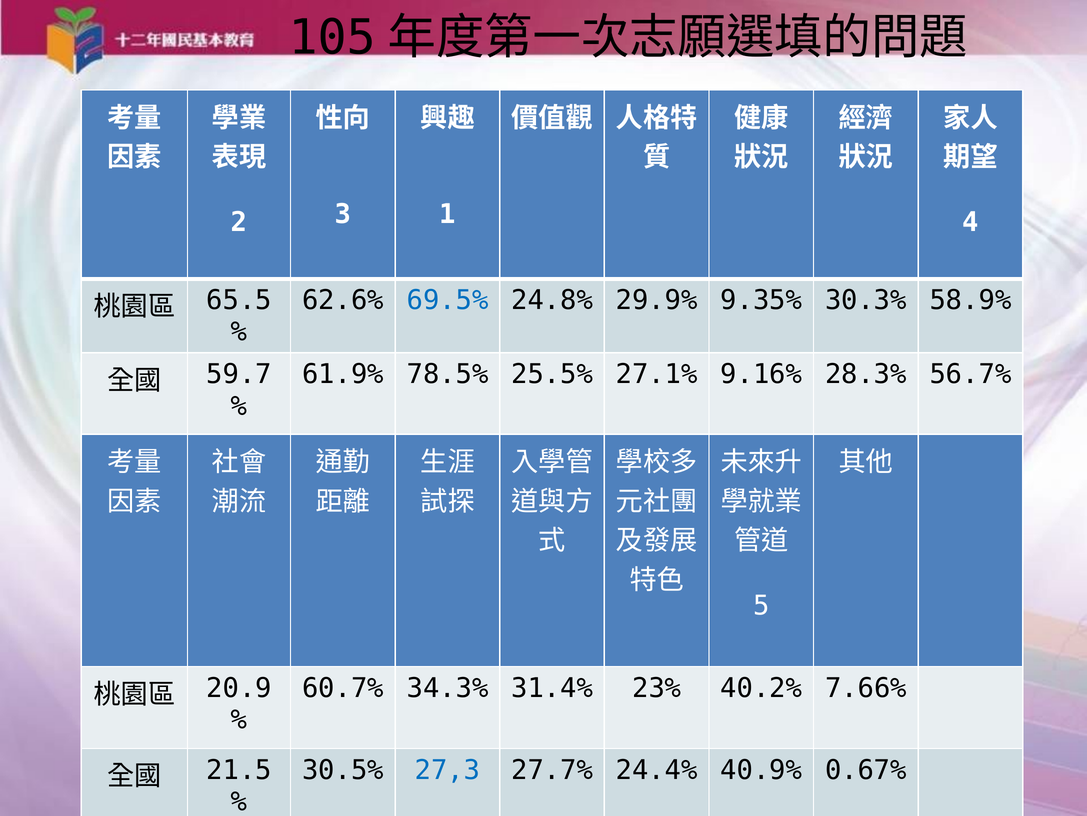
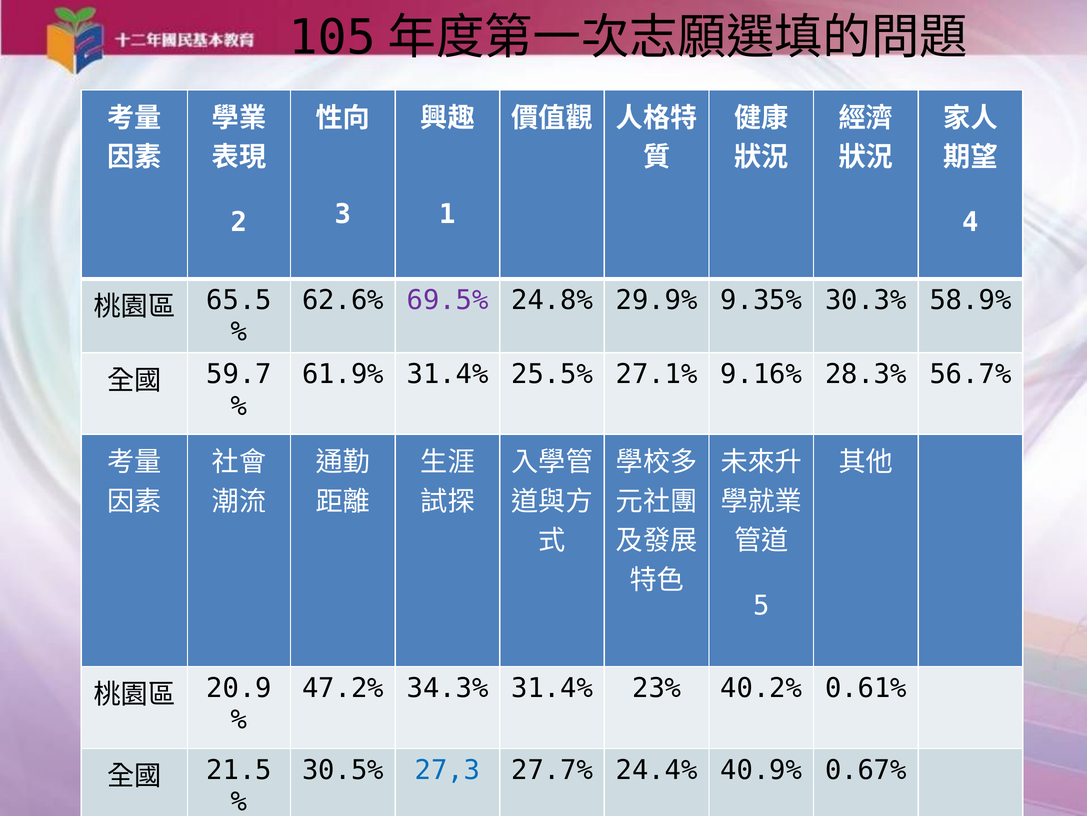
69.5% colour: blue -> purple
61.9% 78.5%: 78.5% -> 31.4%
60.7%: 60.7% -> 47.2%
7.66%: 7.66% -> 0.61%
